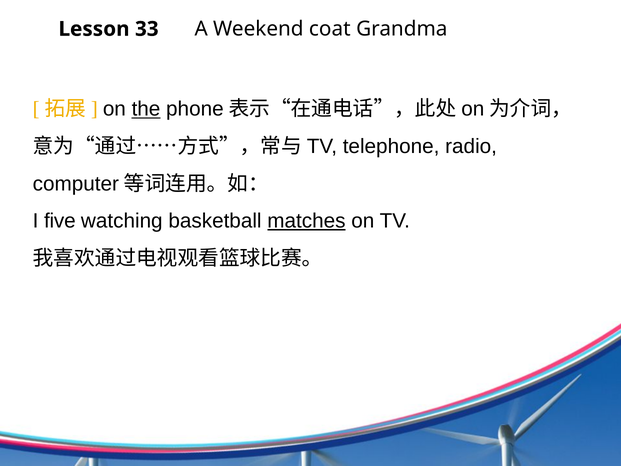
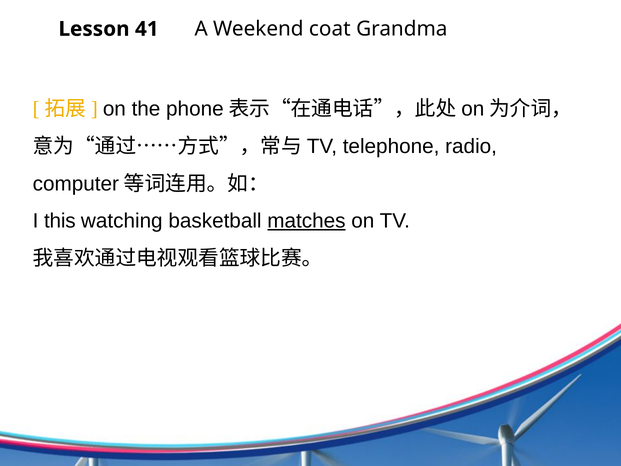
33: 33 -> 41
the underline: present -> none
five: five -> this
